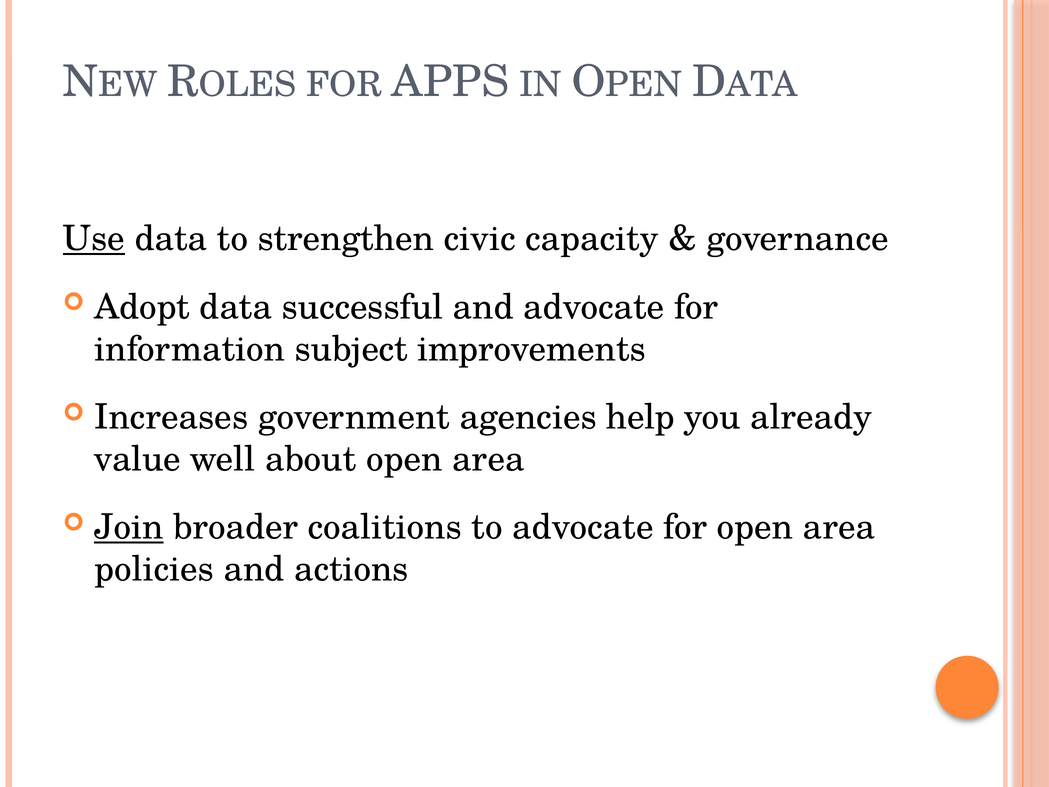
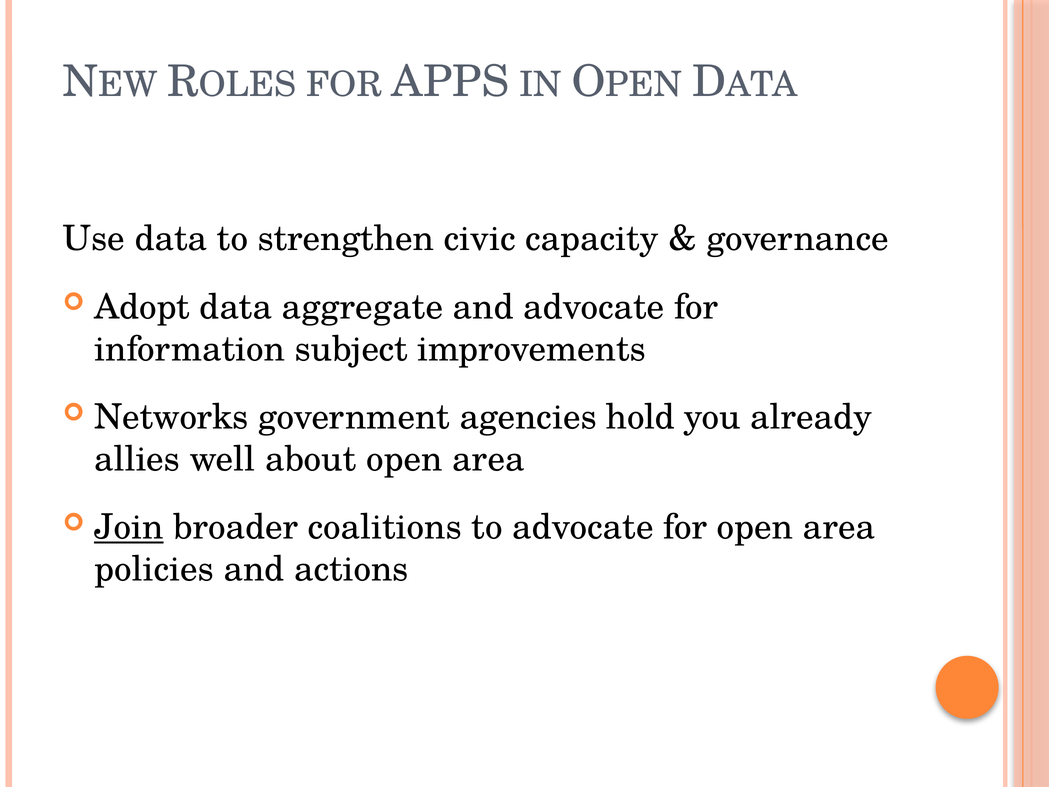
Use underline: present -> none
successful: successful -> aggregate
Increases: Increases -> Networks
help: help -> hold
value: value -> allies
